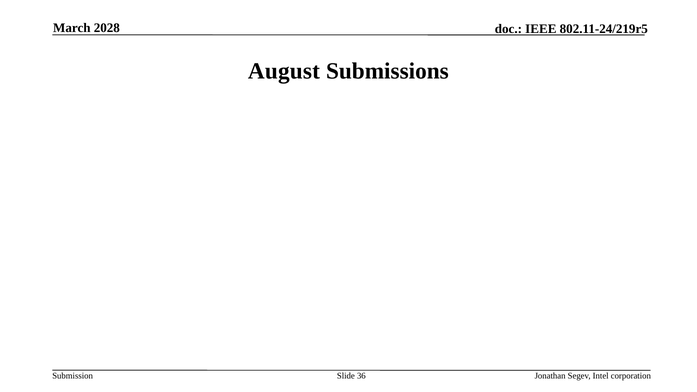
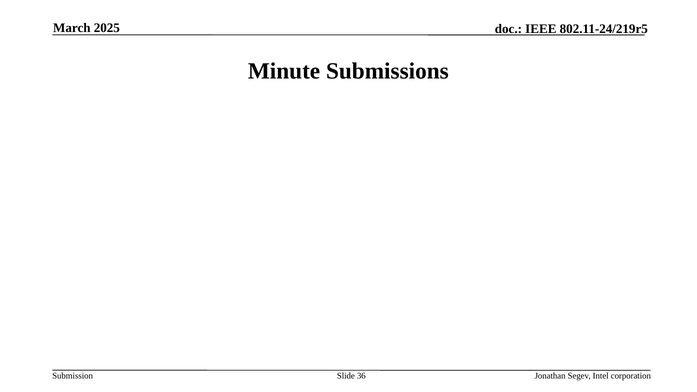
2028: 2028 -> 2025
August: August -> Minute
